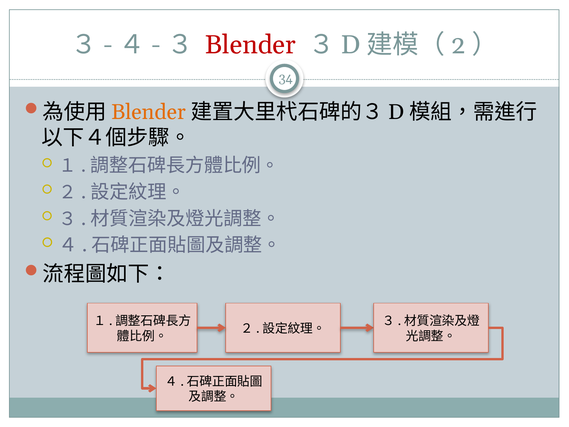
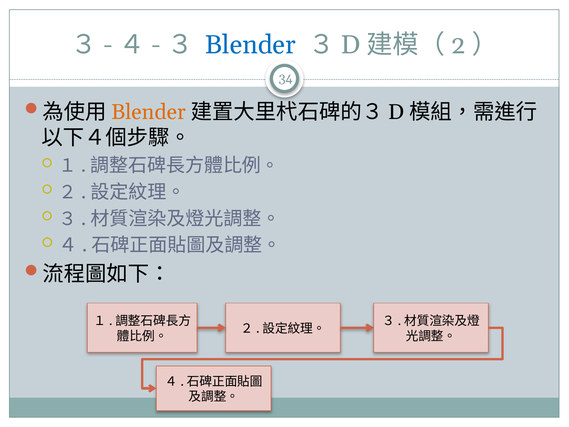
Blender at (251, 45) colour: red -> blue
